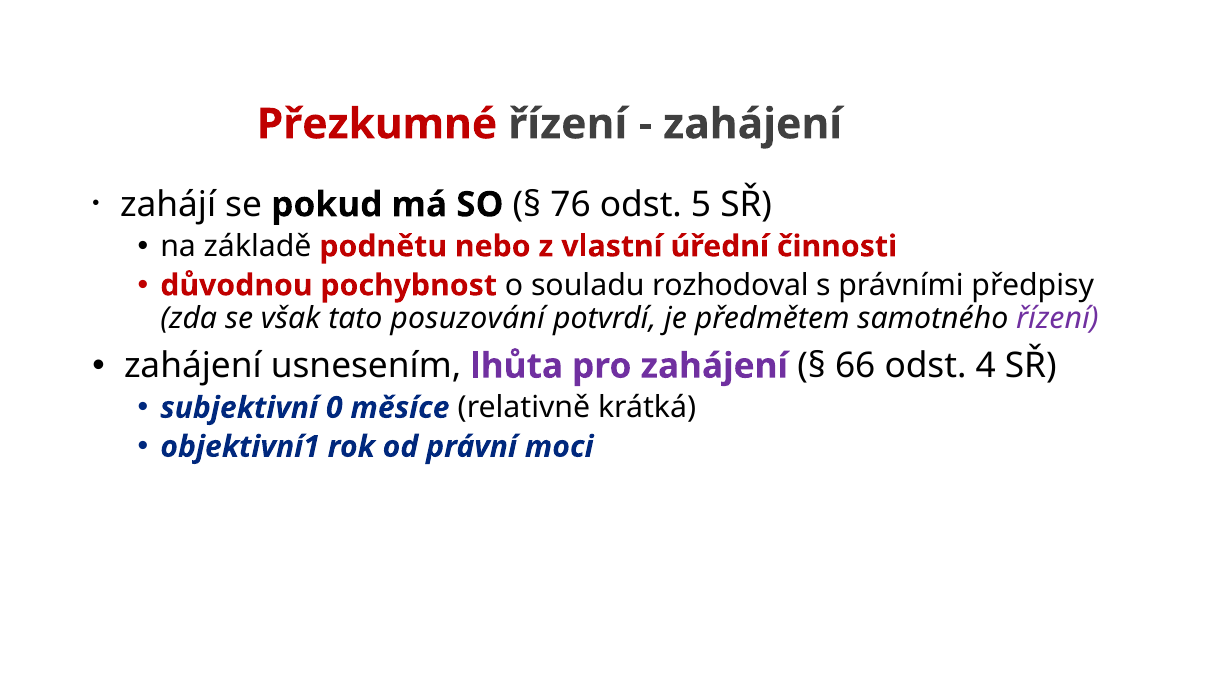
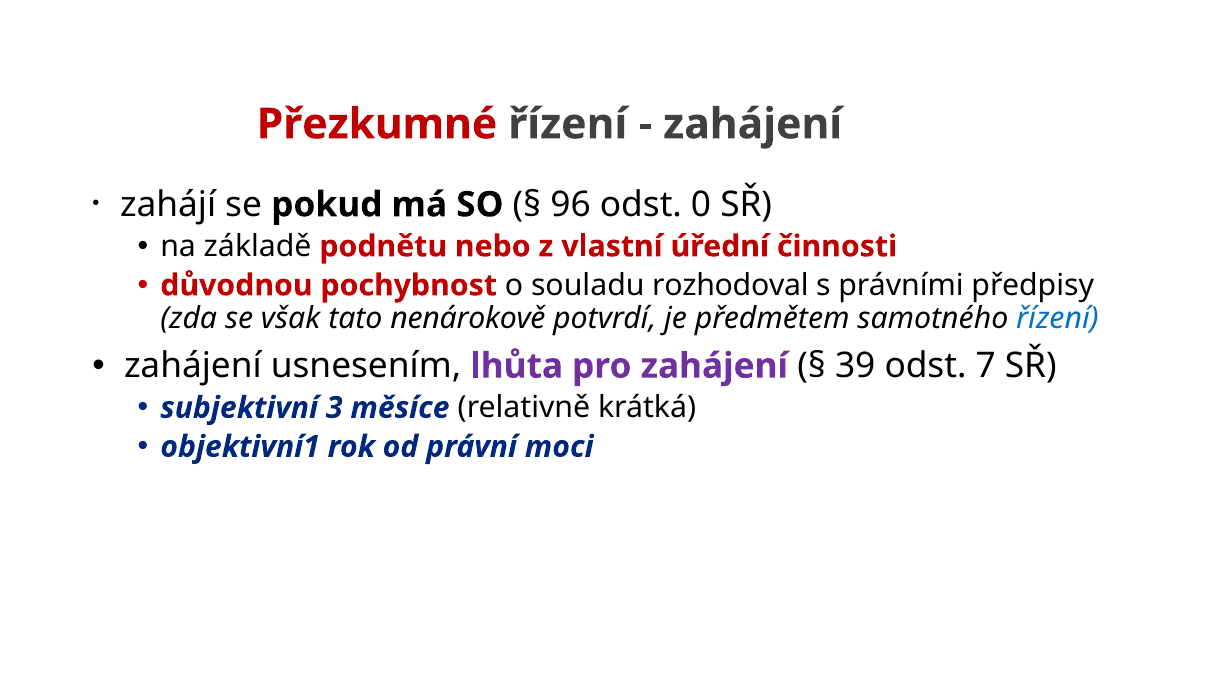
76: 76 -> 96
5: 5 -> 0
posuzování: posuzování -> nenárokově
řízení at (1057, 318) colour: purple -> blue
66: 66 -> 39
4: 4 -> 7
0: 0 -> 3
